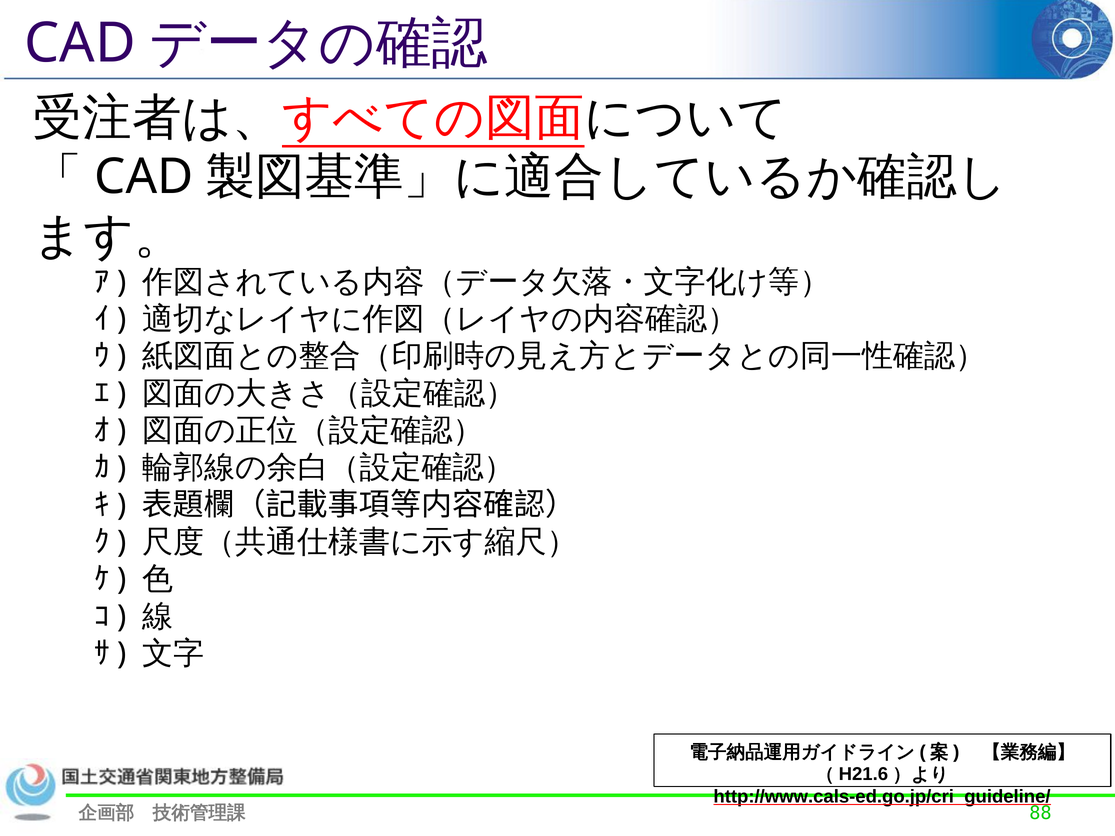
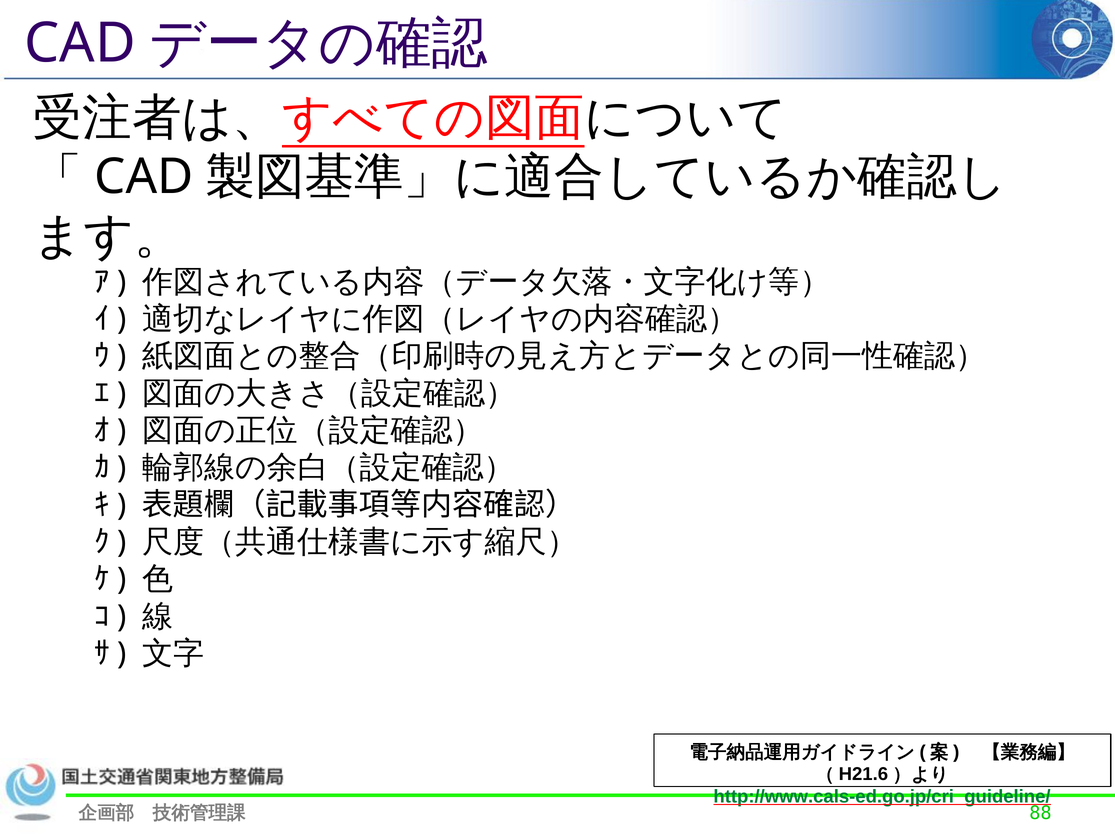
http://www.cals-ed.go.jp/cri_guideline/ colour: black -> green
